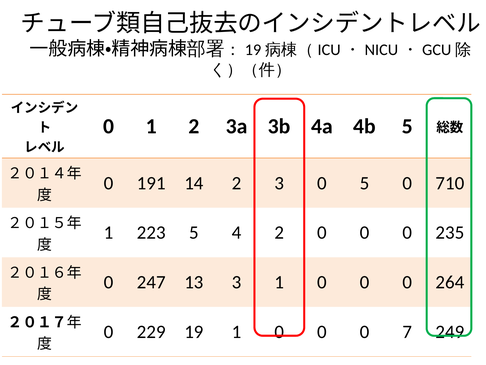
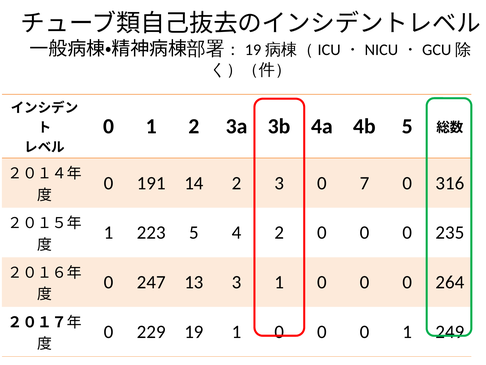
0 5: 5 -> 7
710: 710 -> 316
0 0 7: 7 -> 1
